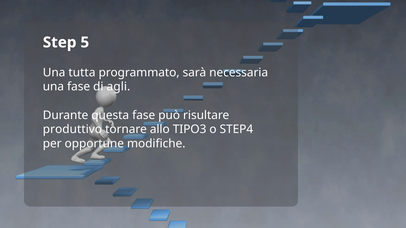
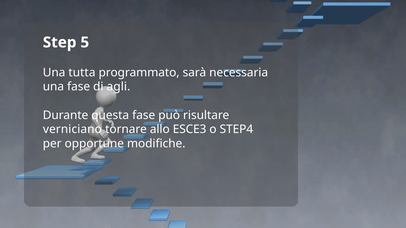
produttivo: produttivo -> verniciano
TIPO3: TIPO3 -> ESCE3
